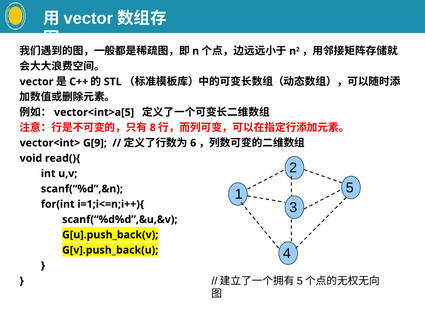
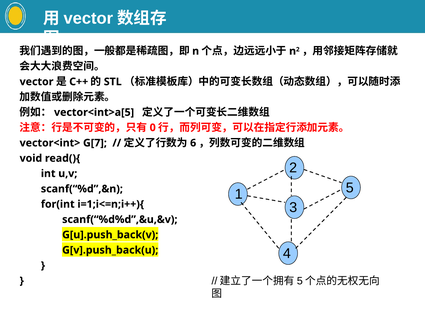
8: 8 -> 0
G[9: G[9 -> G[7
